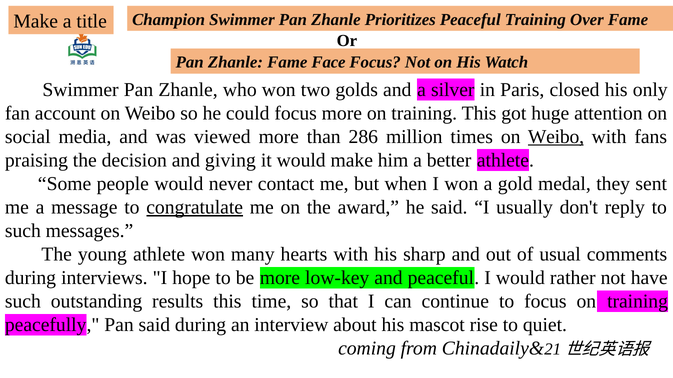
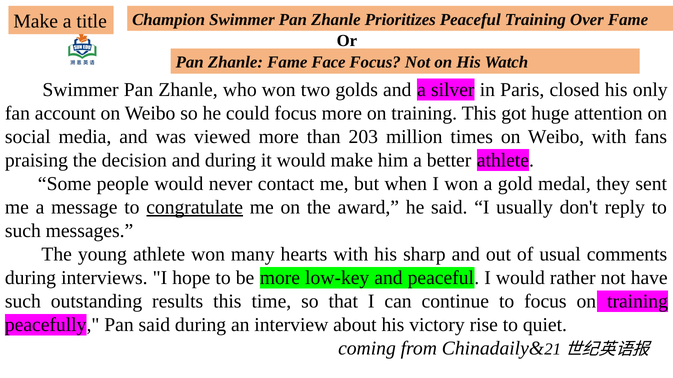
286: 286 -> 203
Weibo at (556, 137) underline: present -> none
and giving: giving -> during
mascot: mascot -> victory
